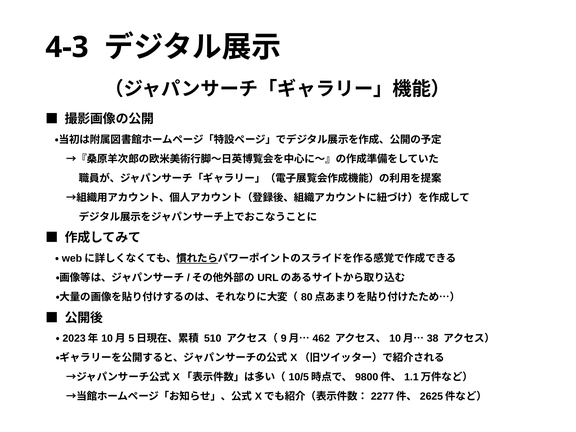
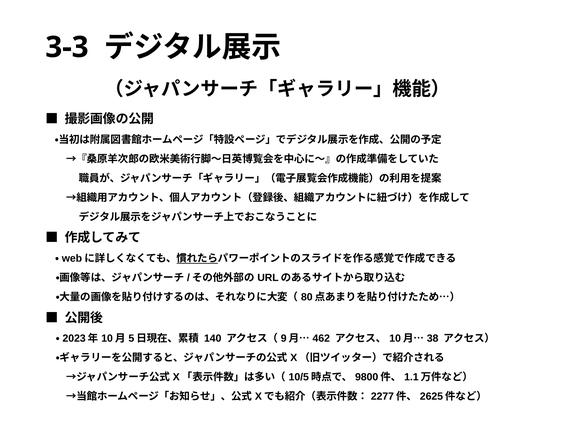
4-3: 4-3 -> 3-3
510: 510 -> 140
